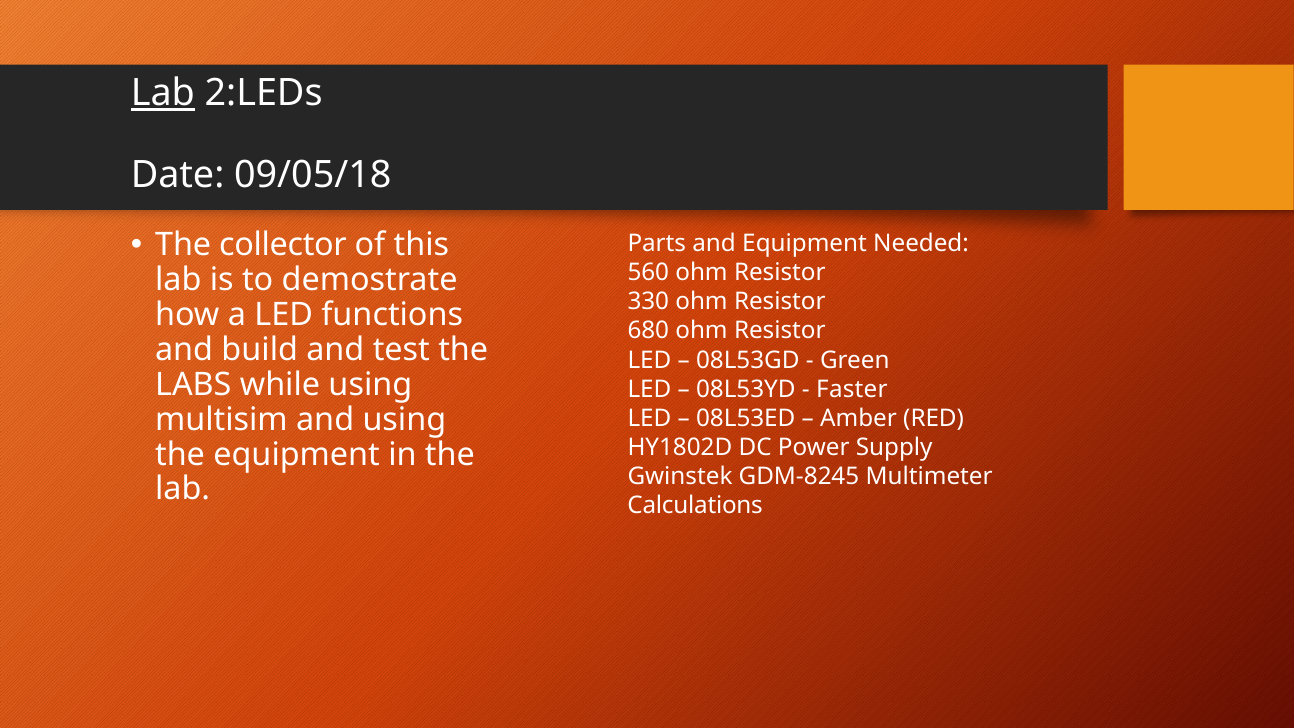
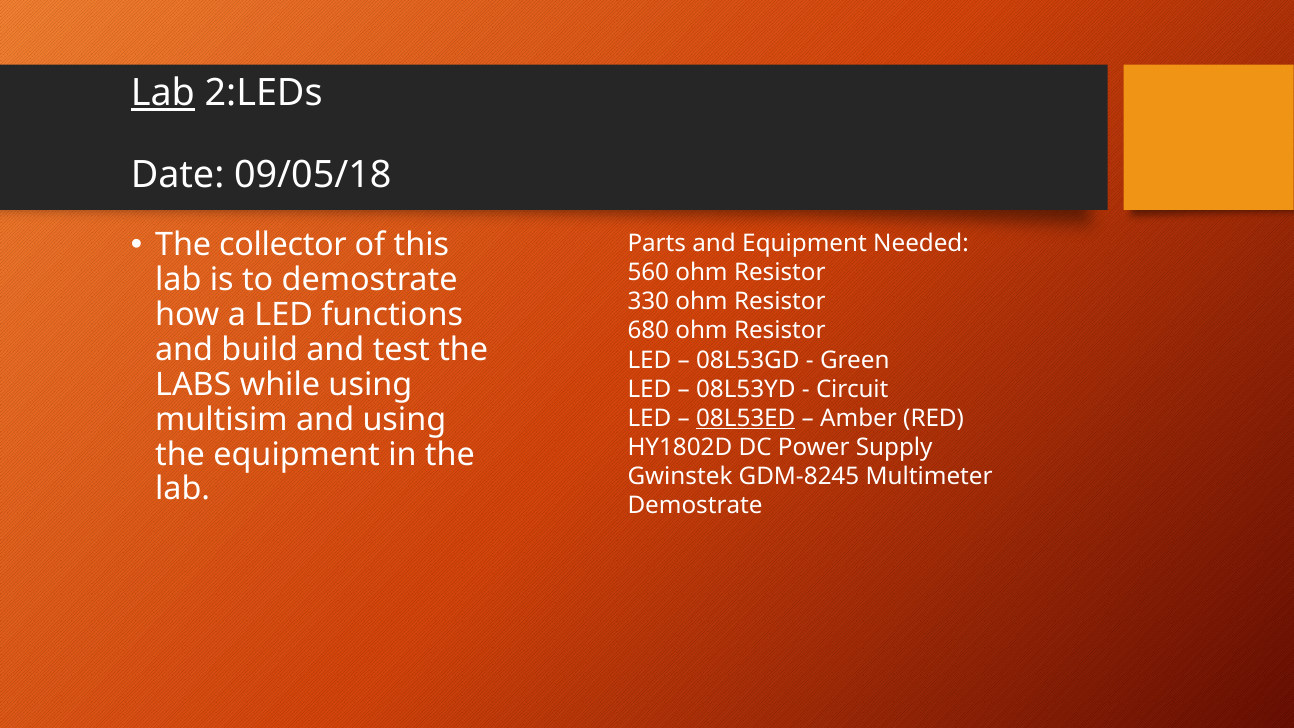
Faster: Faster -> Circuit
08L53ED underline: none -> present
Calculations at (695, 506): Calculations -> Demostrate
